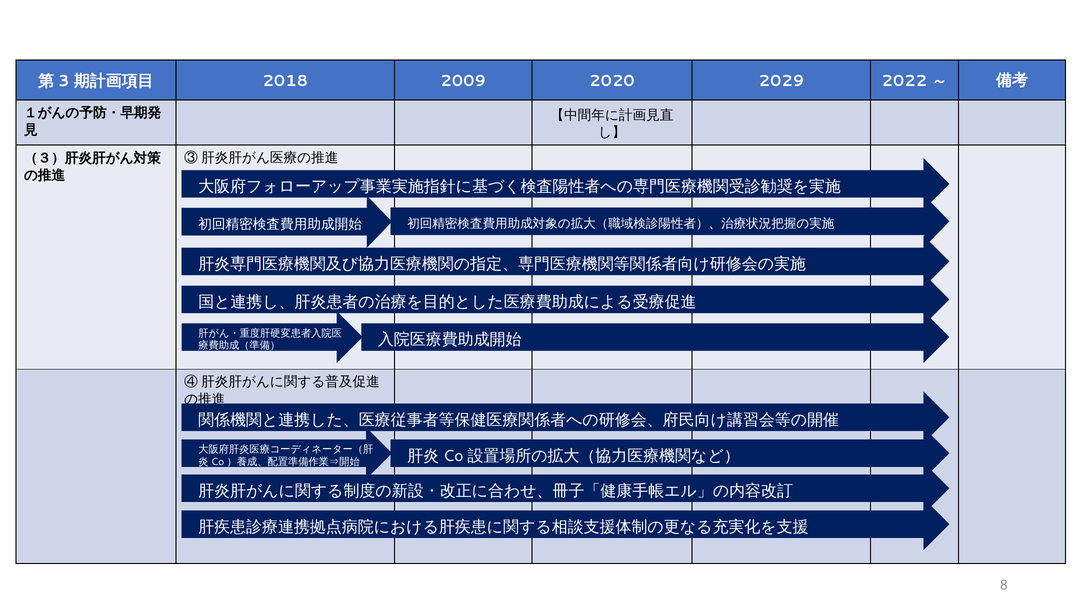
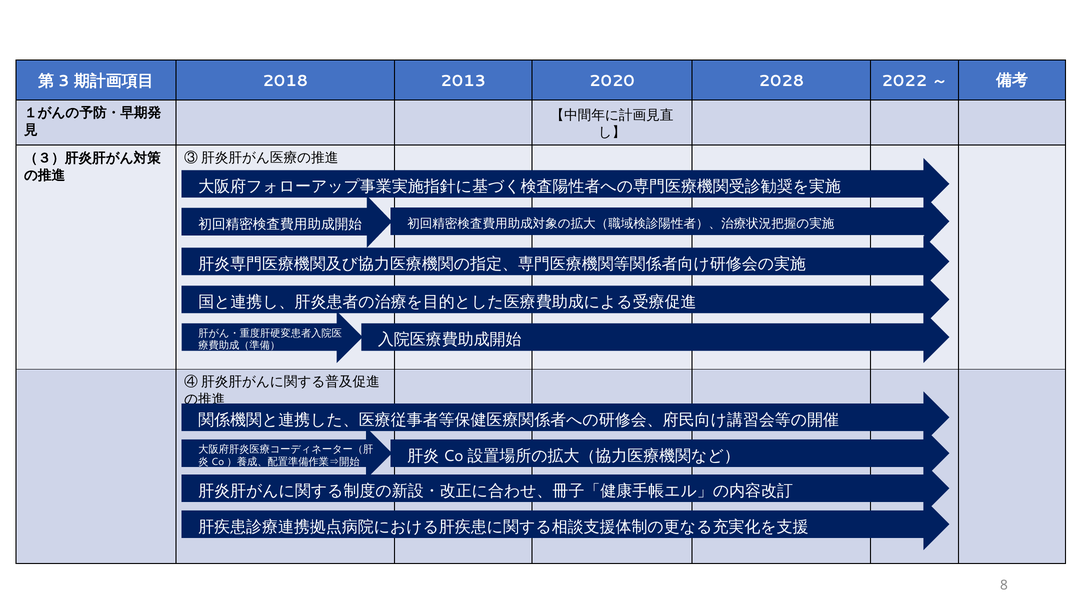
2009: 2009 -> 2013
2029: 2029 -> 2028
